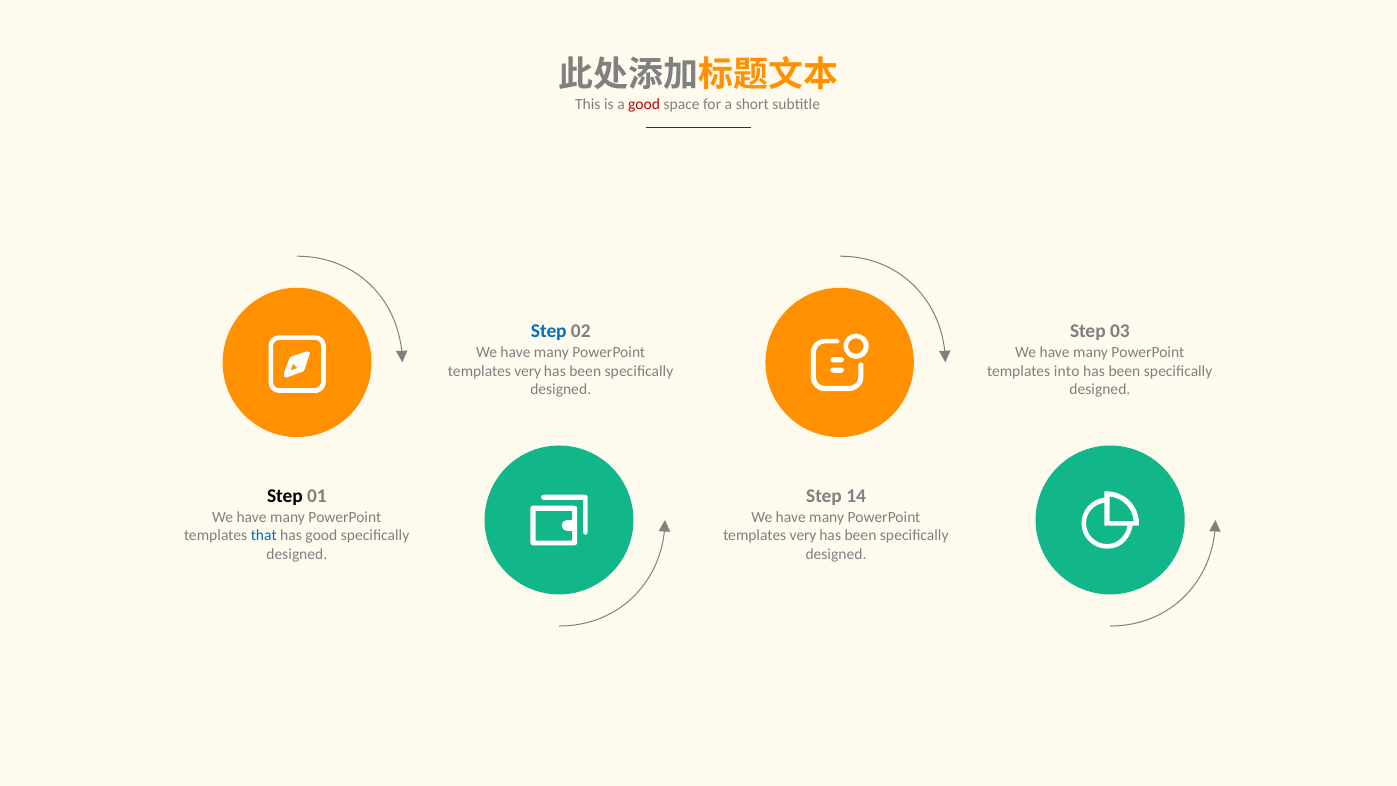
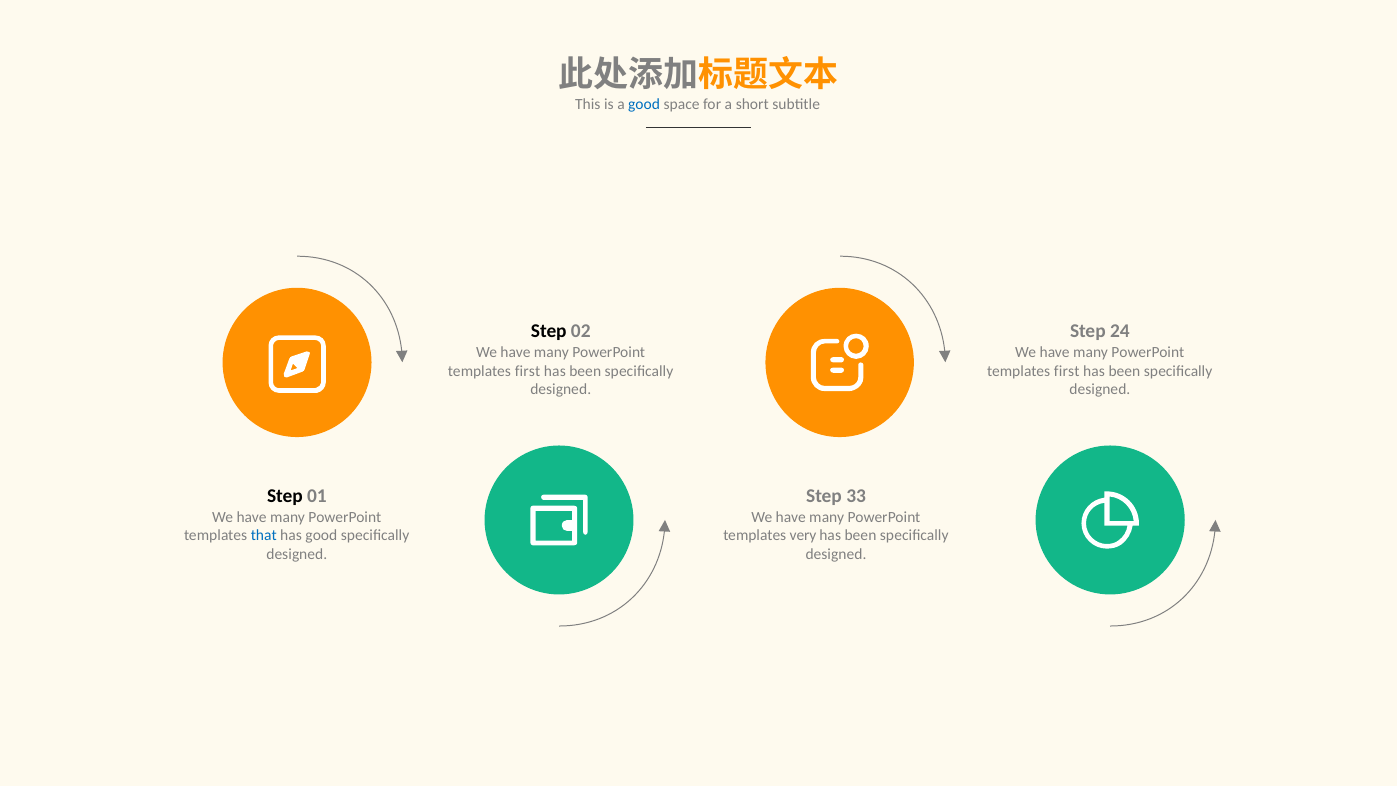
good at (644, 104) colour: red -> blue
Step at (549, 332) colour: blue -> black
03: 03 -> 24
very at (528, 371): very -> first
into at (1067, 371): into -> first
14: 14 -> 33
